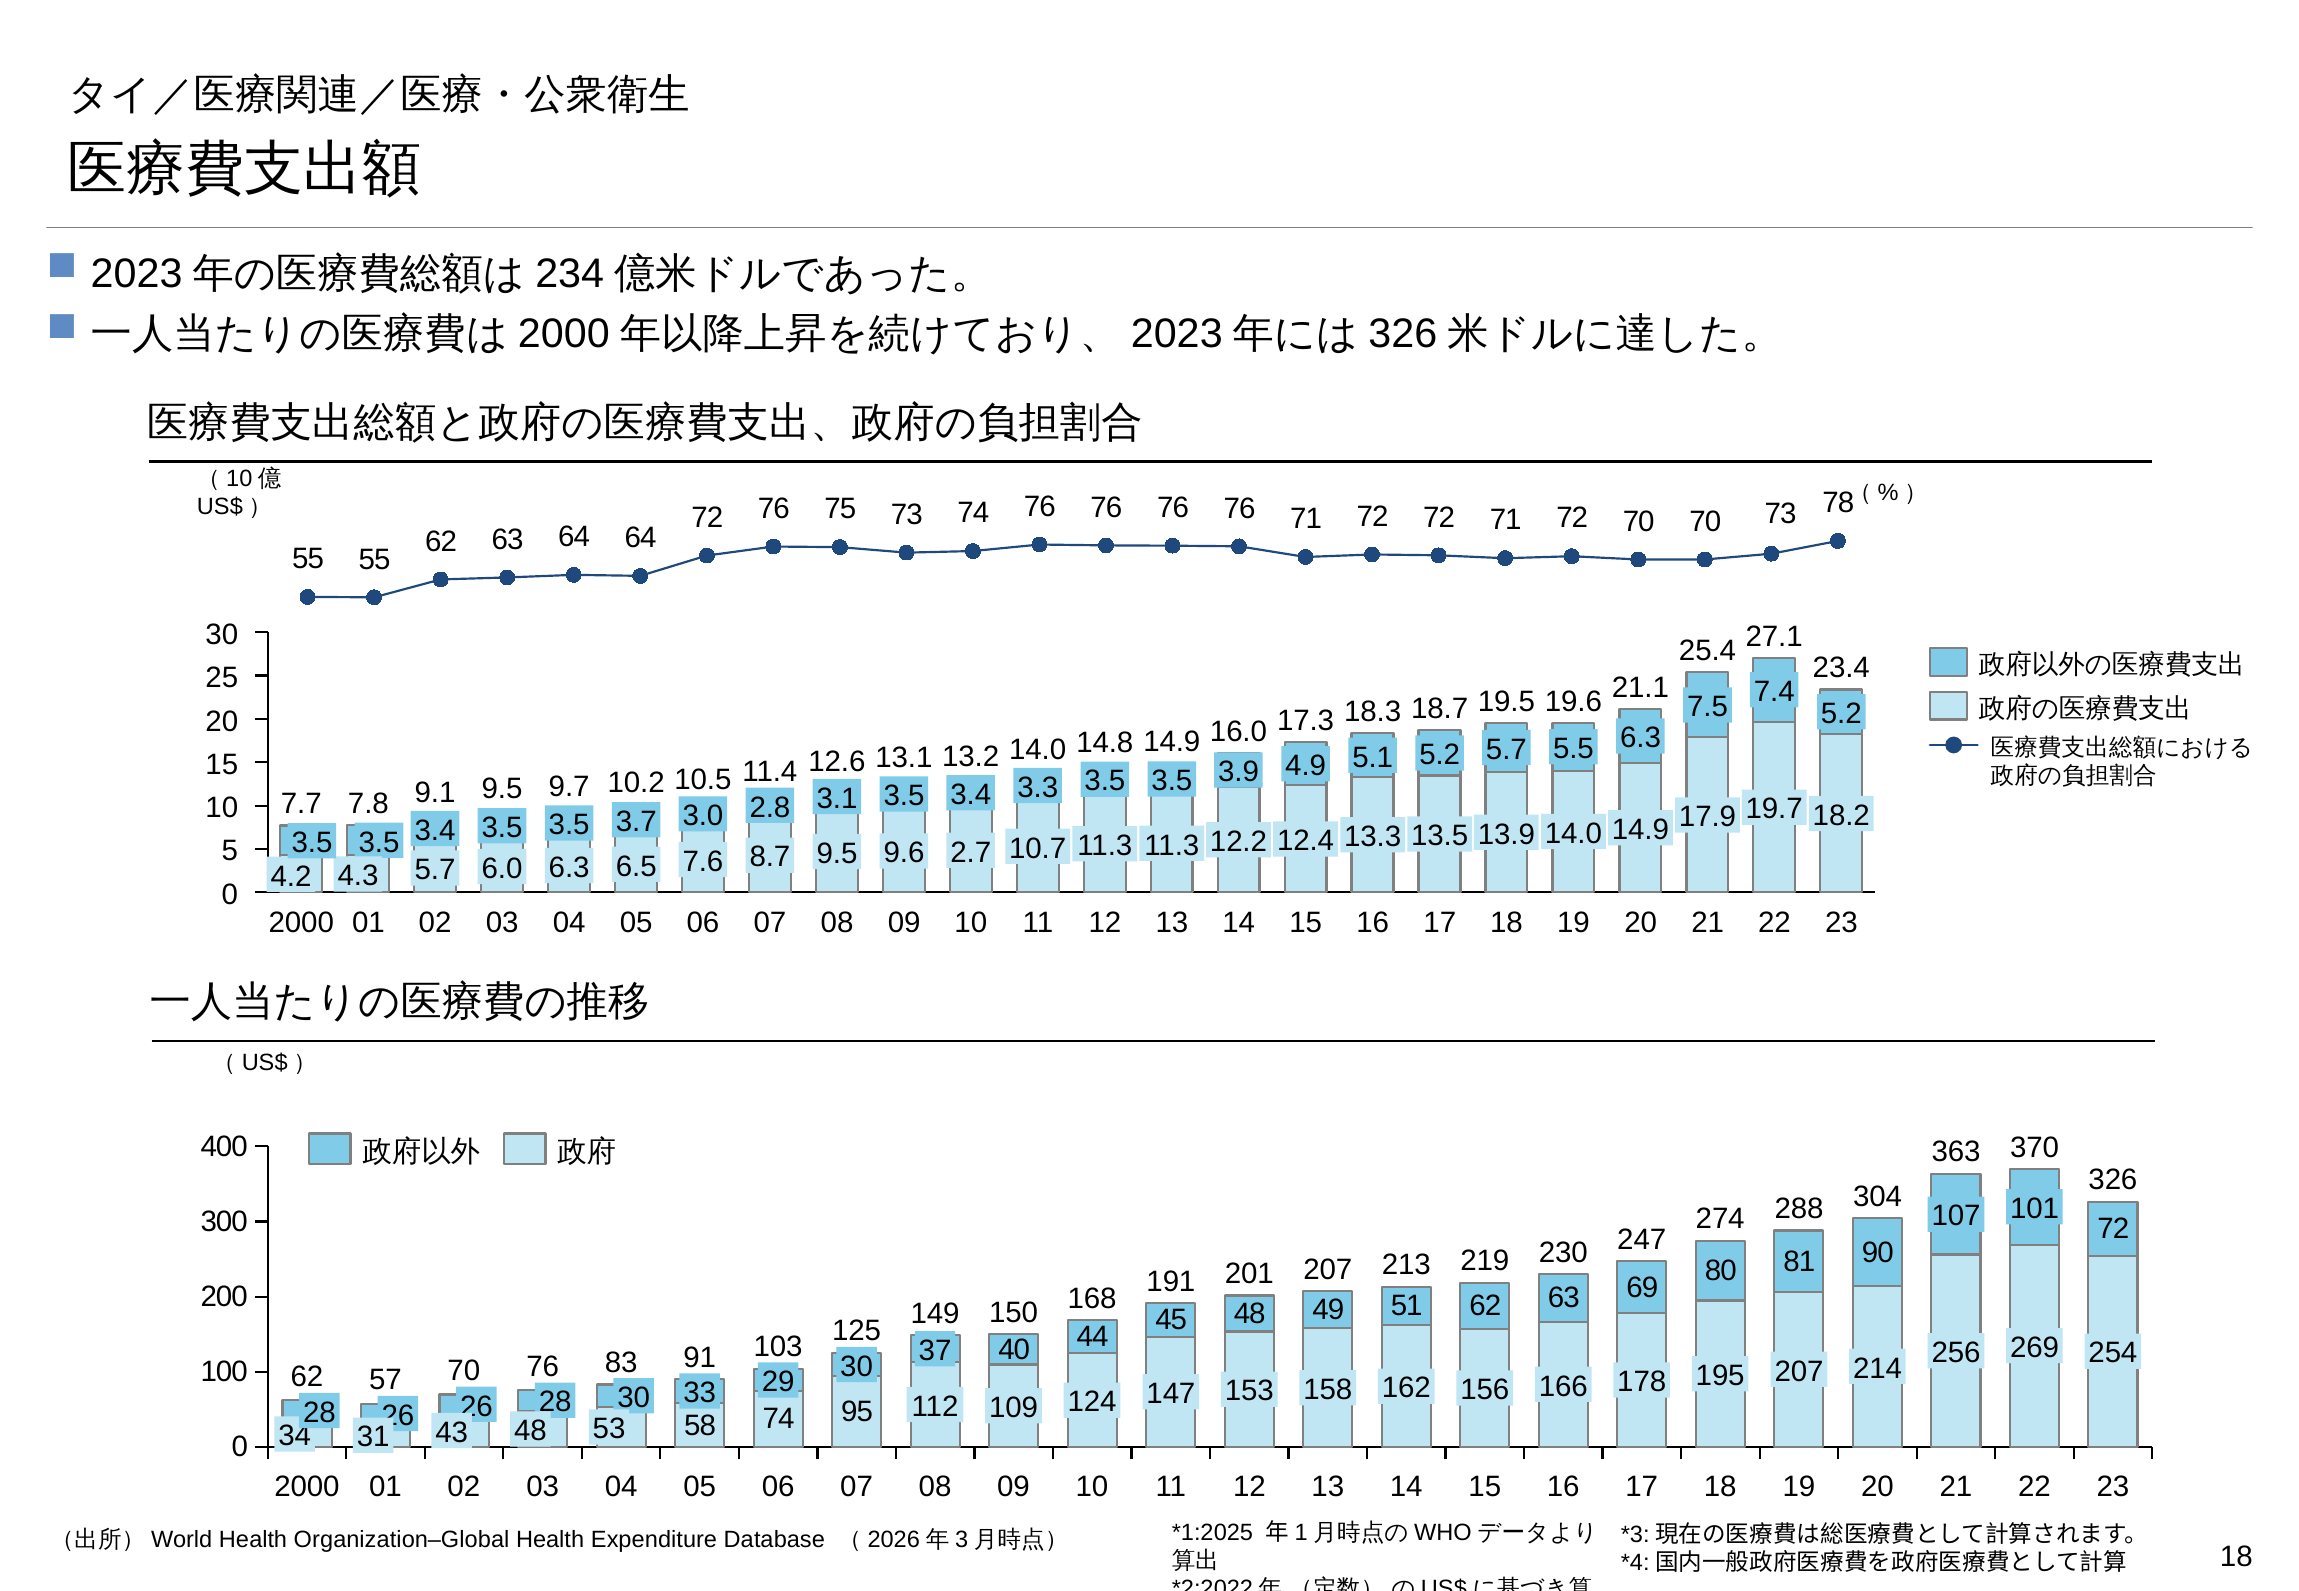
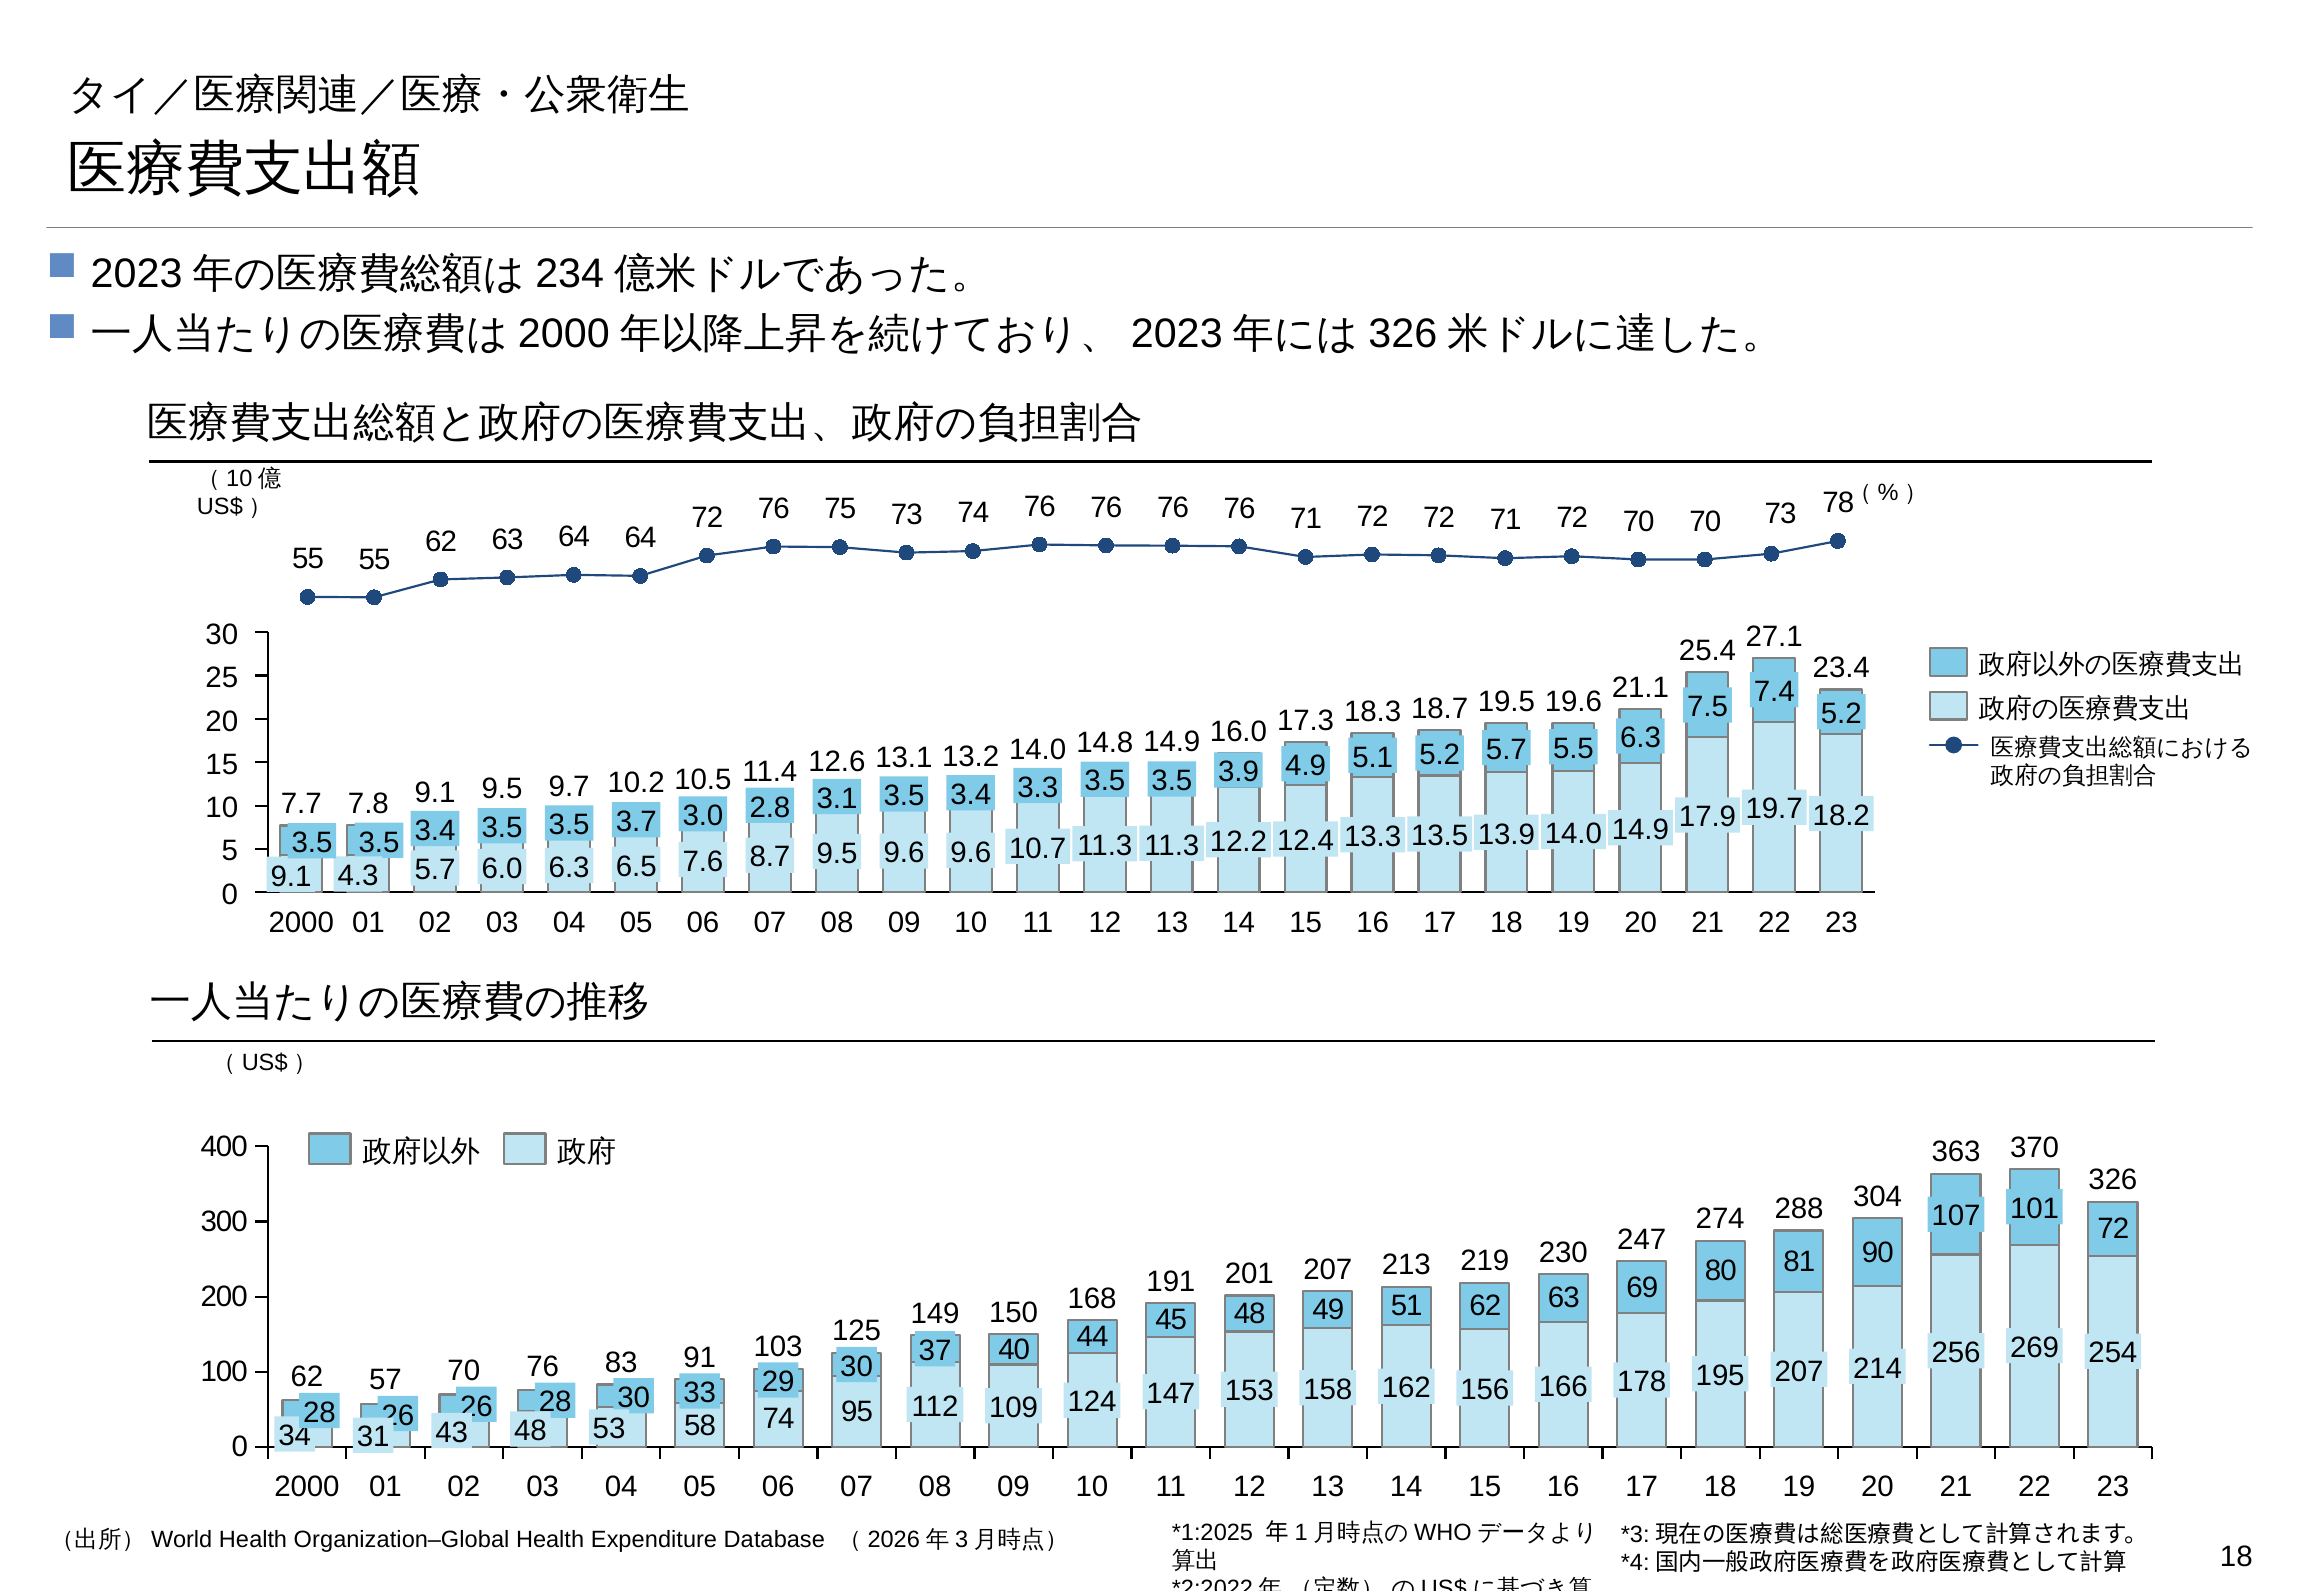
2.7 at (971, 853): 2.7 -> 9.6
4.2 at (291, 877): 4.2 -> 9.1
